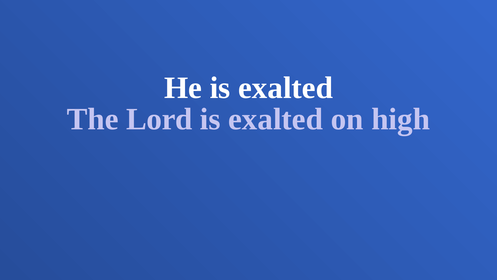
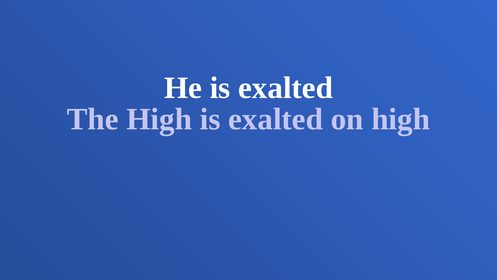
The Lord: Lord -> High
